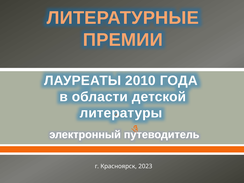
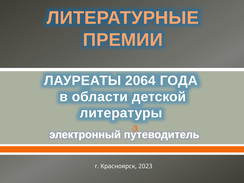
2010: 2010 -> 2064
